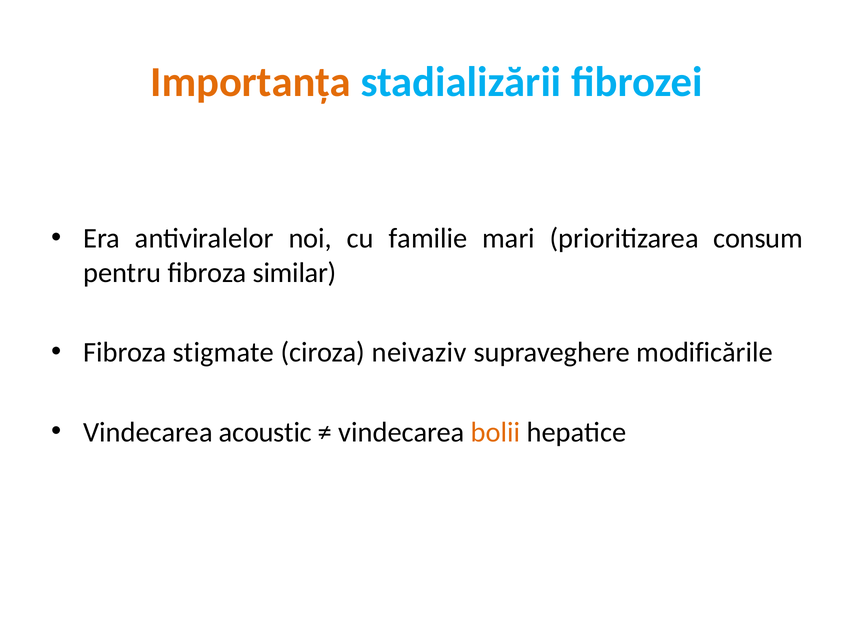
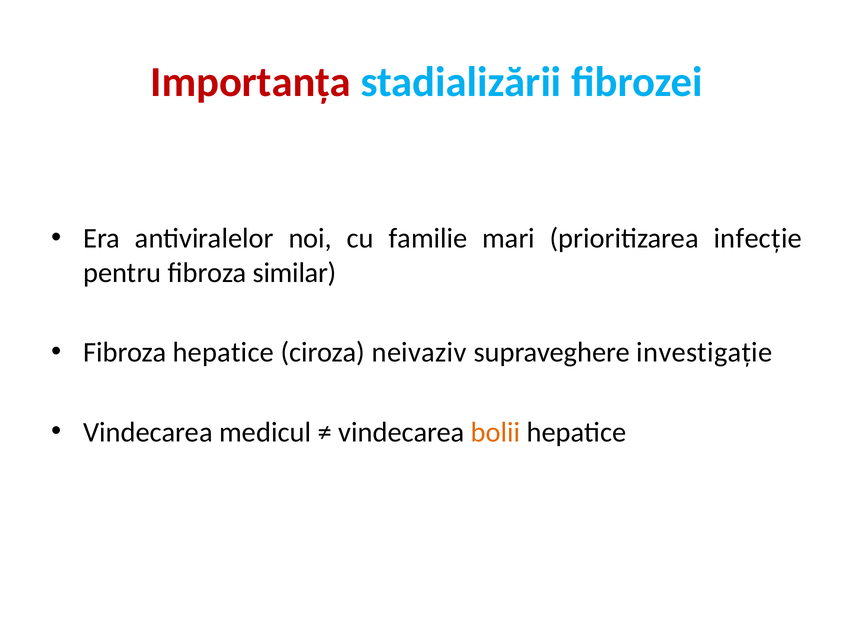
Importanța colour: orange -> red
consum: consum -> infecție
Fibroza stigmate: stigmate -> hepatice
modificările: modificările -> investigație
acoustic: acoustic -> medicul
